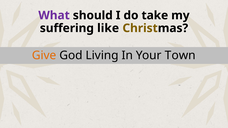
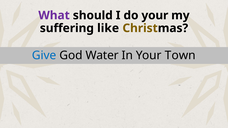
do take: take -> your
Give colour: orange -> blue
Living: Living -> Water
